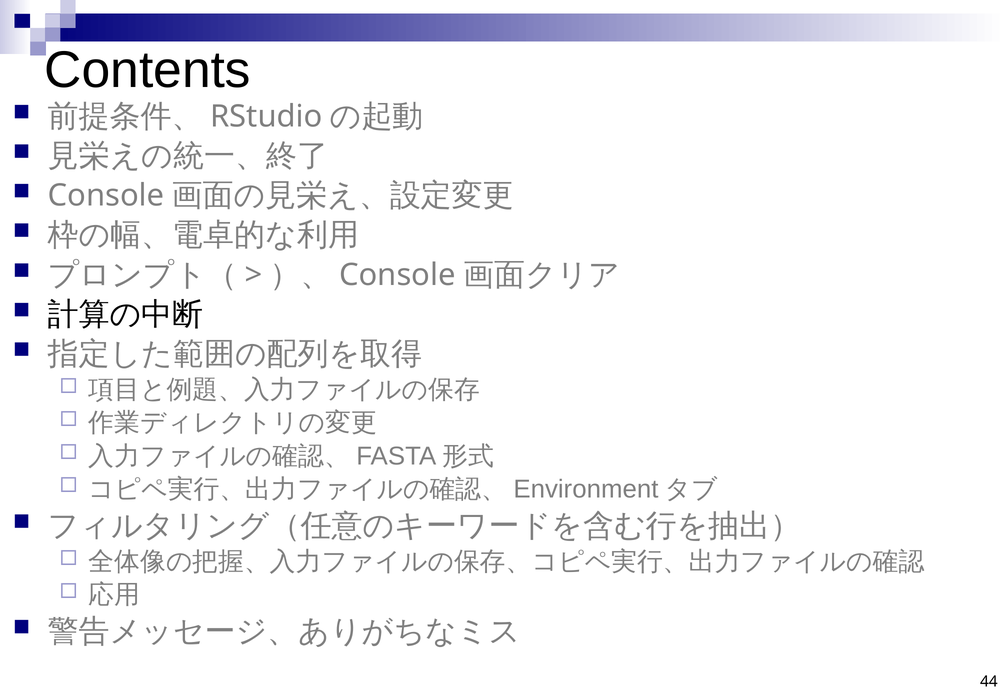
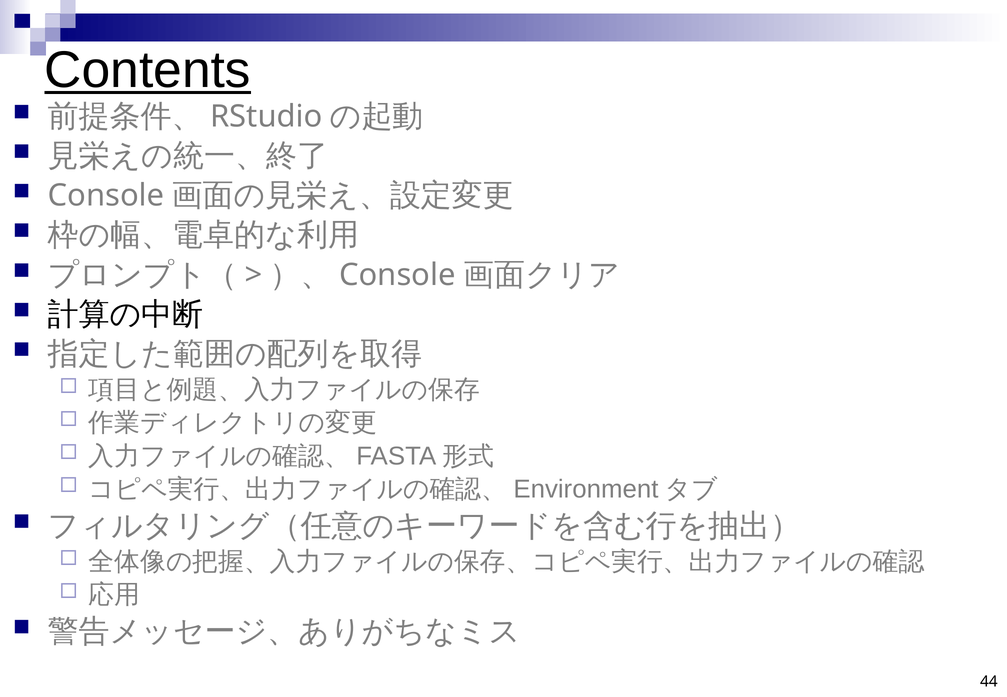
Contents underline: none -> present
